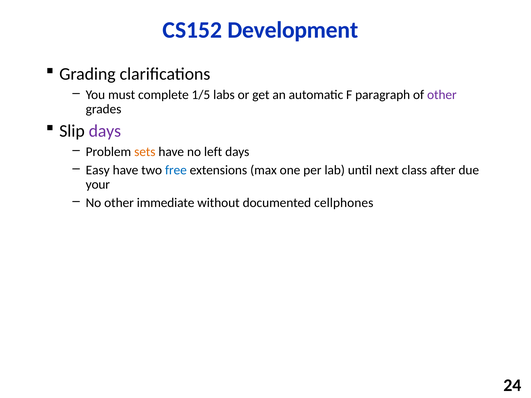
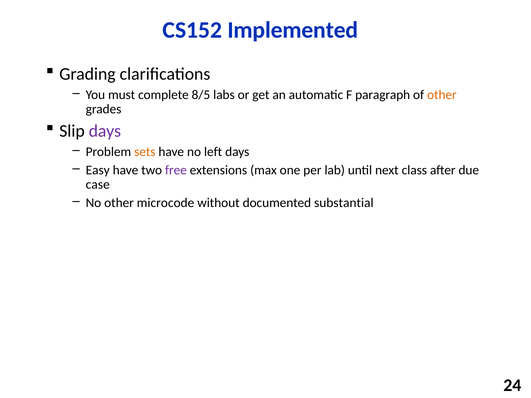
Development: Development -> Implemented
1/5: 1/5 -> 8/5
other at (442, 95) colour: purple -> orange
free colour: blue -> purple
your: your -> case
immediate: immediate -> microcode
cellphones: cellphones -> substantial
